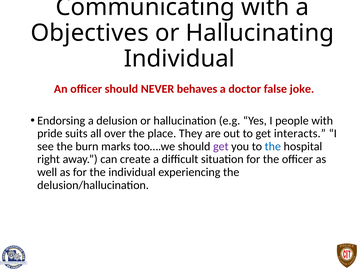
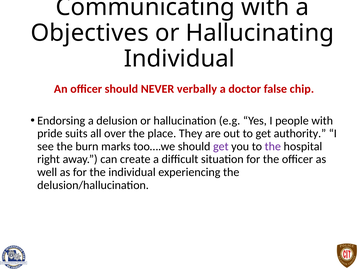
behaves: behaves -> verbally
joke: joke -> chip
interacts: interacts -> authority
the at (273, 147) colour: blue -> purple
